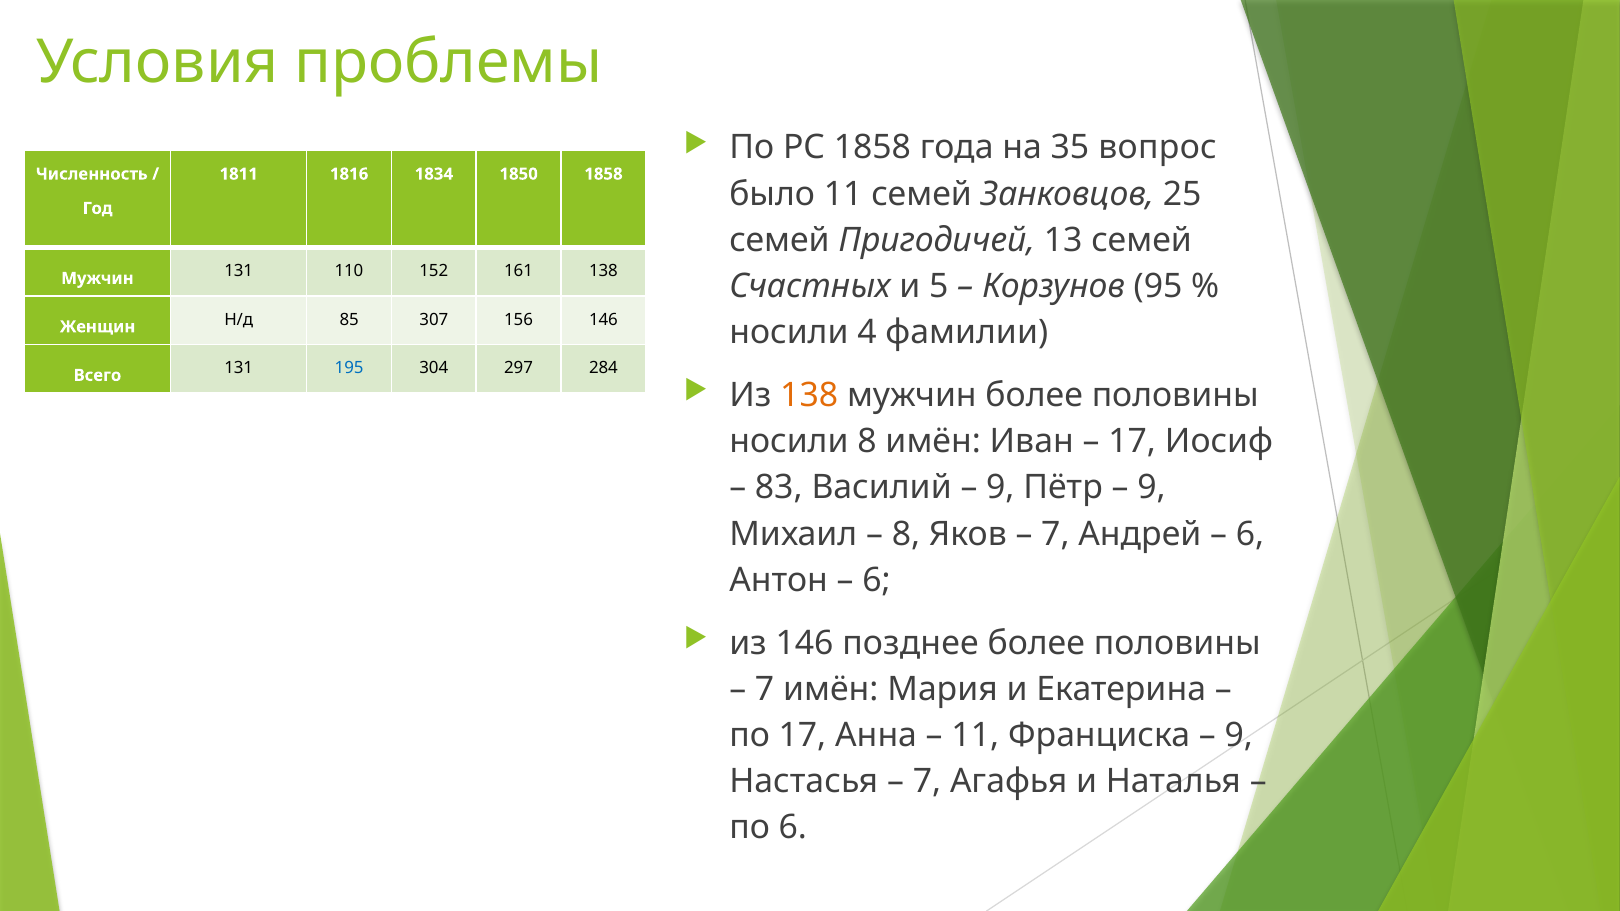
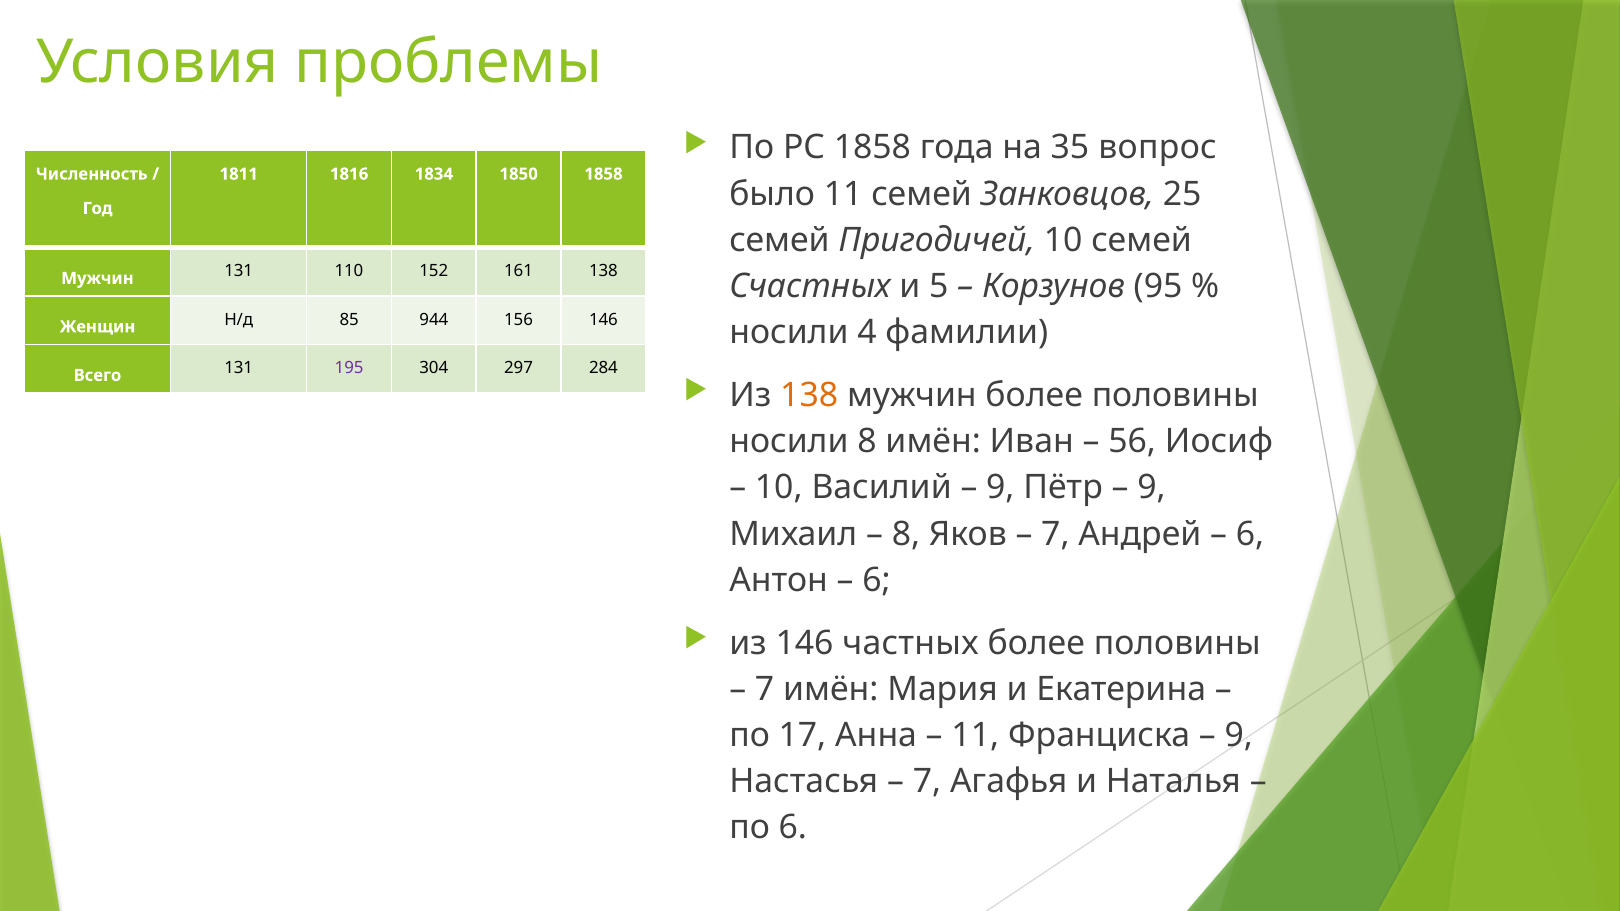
Пригодичей 13: 13 -> 10
307: 307 -> 944
195 colour: blue -> purple
17 at (1132, 442): 17 -> 56
83 at (779, 488): 83 -> 10
позднее: позднее -> частных
